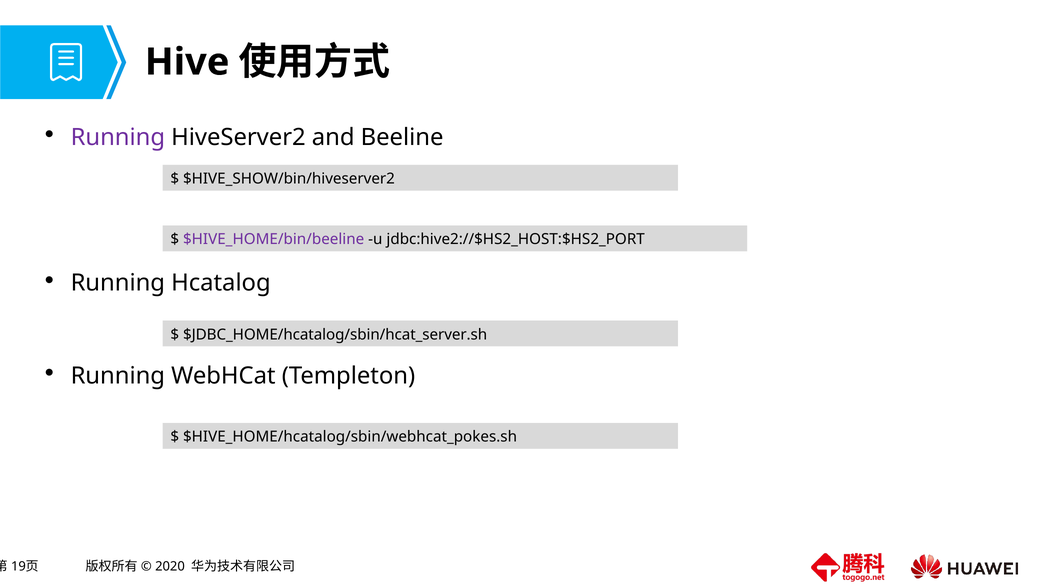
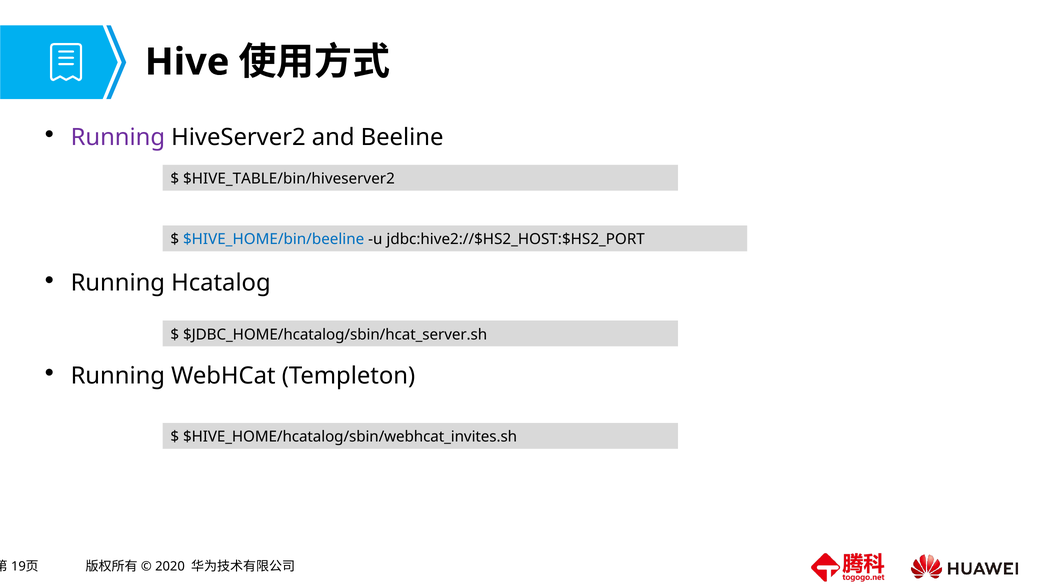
$HIVE_SHOW/bin/hiveserver2: $HIVE_SHOW/bin/hiveserver2 -> $HIVE_TABLE/bin/hiveserver2
$HIVE_HOME/bin/beeline colour: purple -> blue
$HIVE_HOME/hcatalog/sbin/webhcat_pokes.sh: $HIVE_HOME/hcatalog/sbin/webhcat_pokes.sh -> $HIVE_HOME/hcatalog/sbin/webhcat_invites.sh
